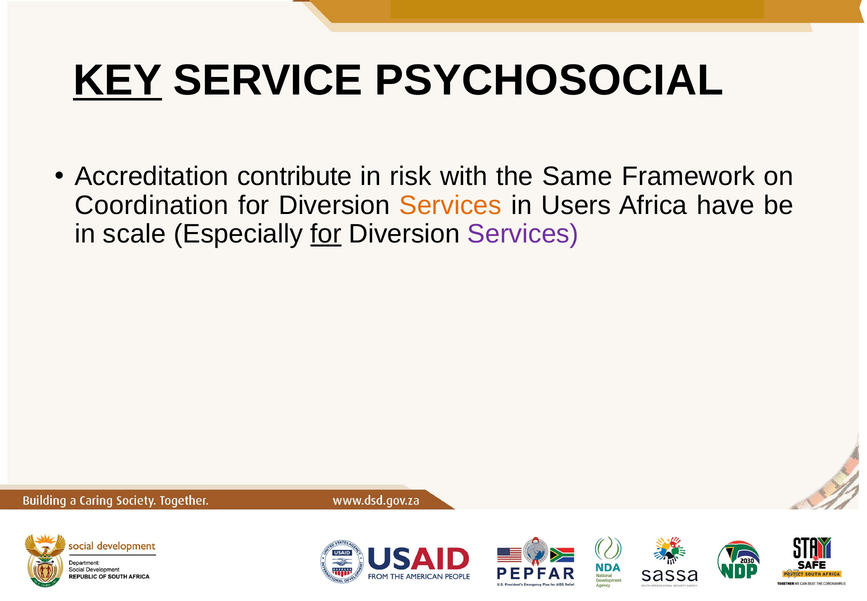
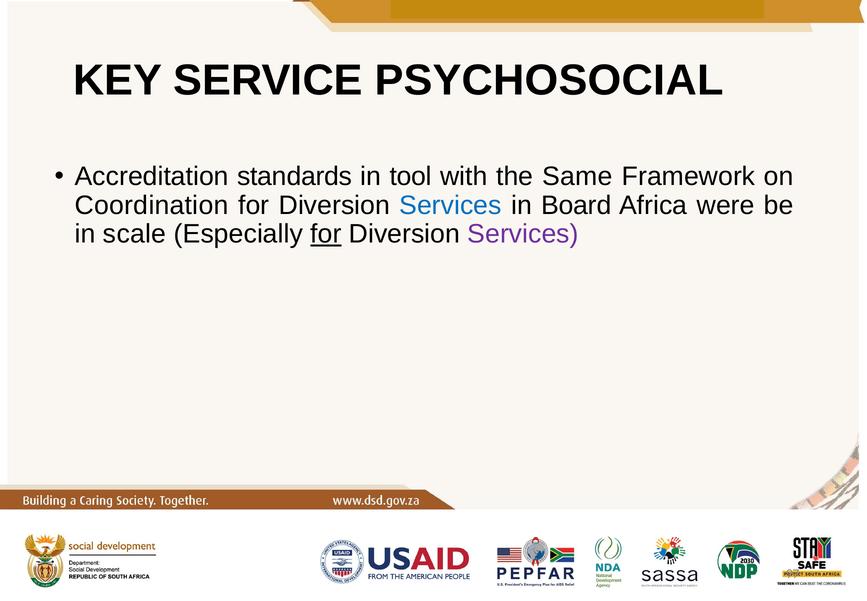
KEY underline: present -> none
contribute: contribute -> standards
risk: risk -> tool
Services at (451, 205) colour: orange -> blue
Users: Users -> Board
have: have -> were
